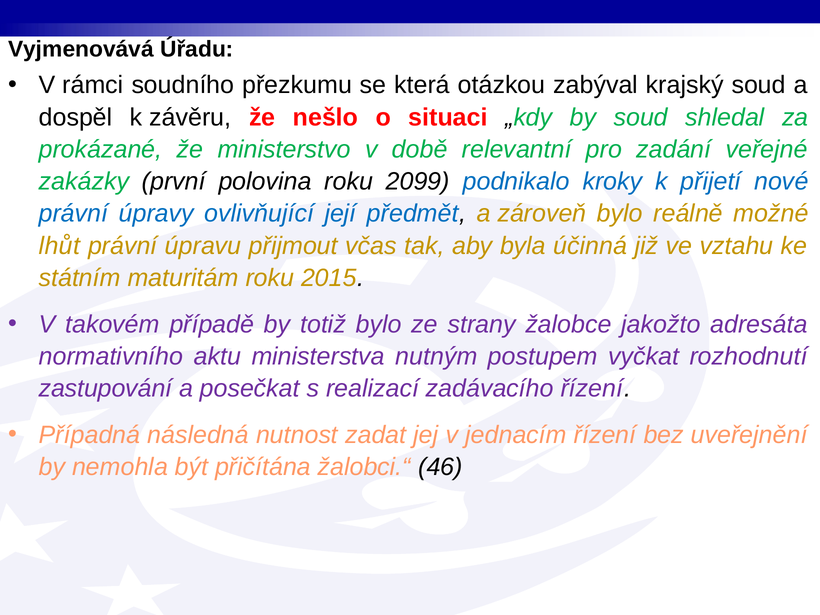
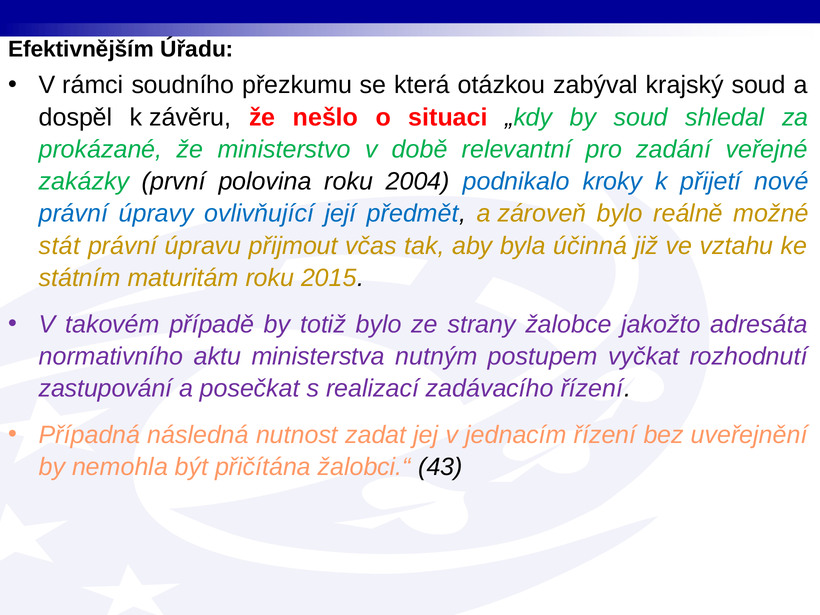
Vyjmenovává: Vyjmenovává -> Efektivnějším
2099: 2099 -> 2004
lhůt: lhůt -> stát
46: 46 -> 43
